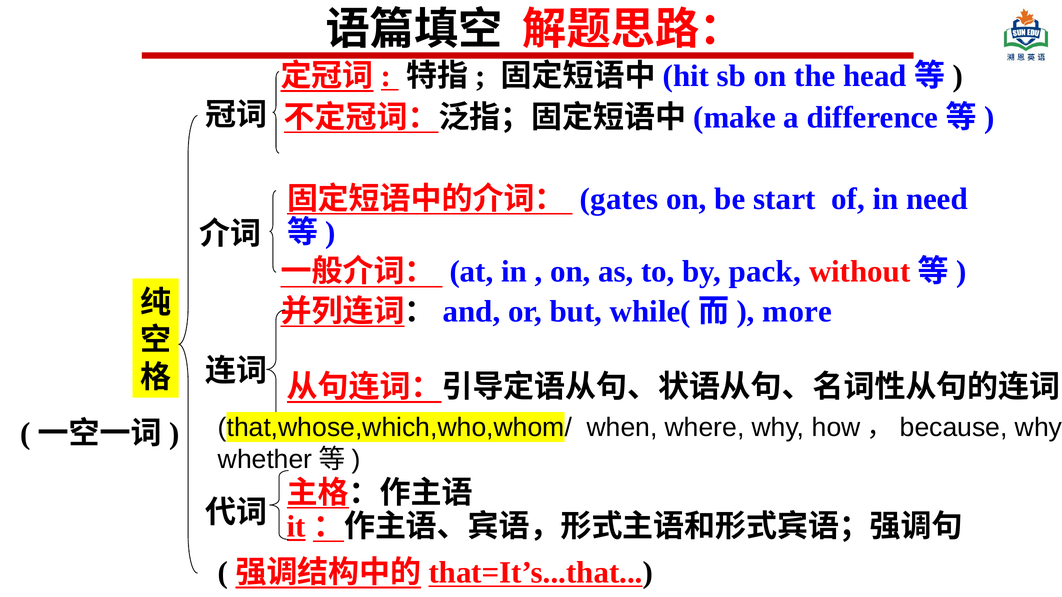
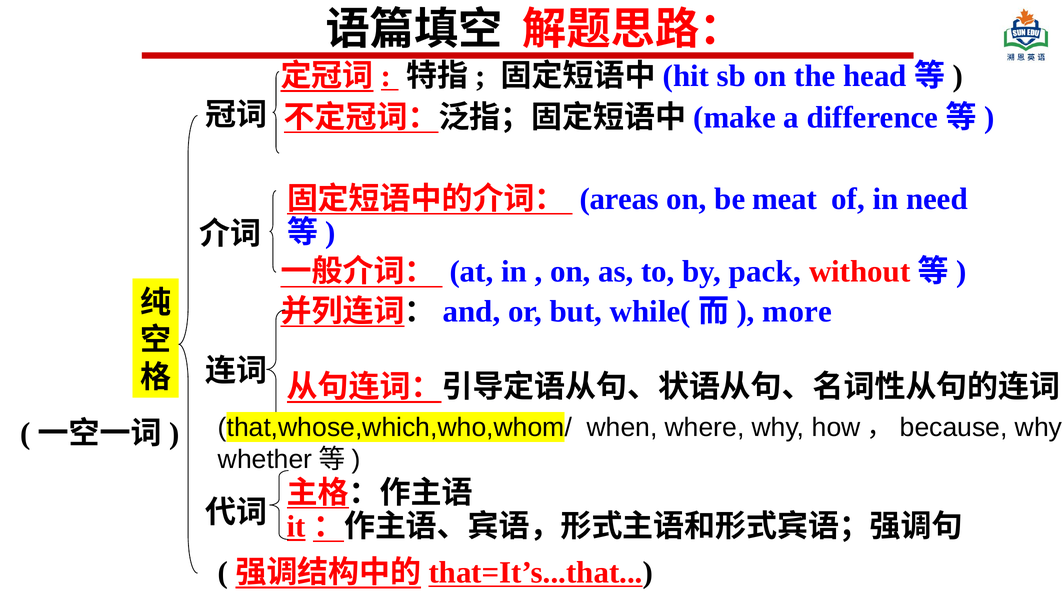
gates: gates -> areas
start: start -> meat
